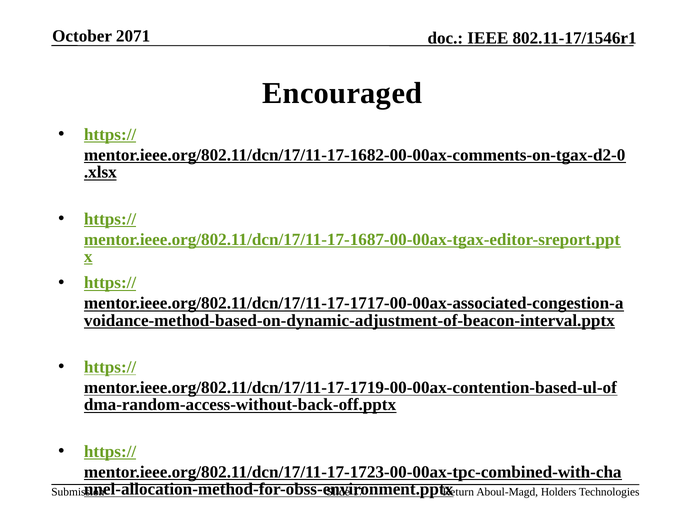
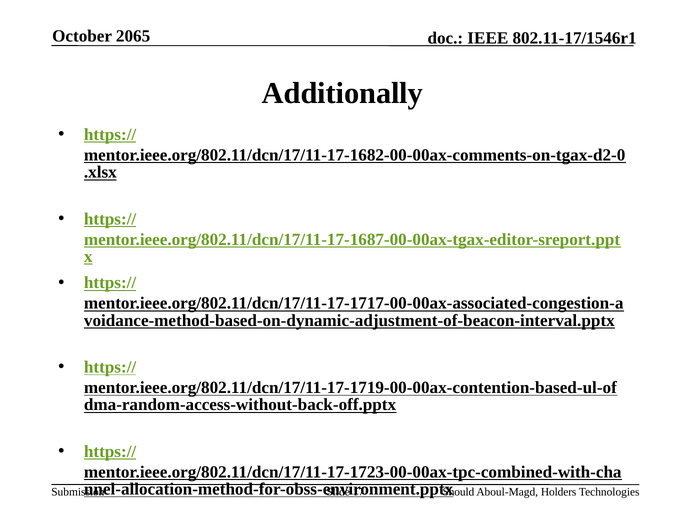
2071: 2071 -> 2065
Encouraged: Encouraged -> Additionally
Return: Return -> Should
